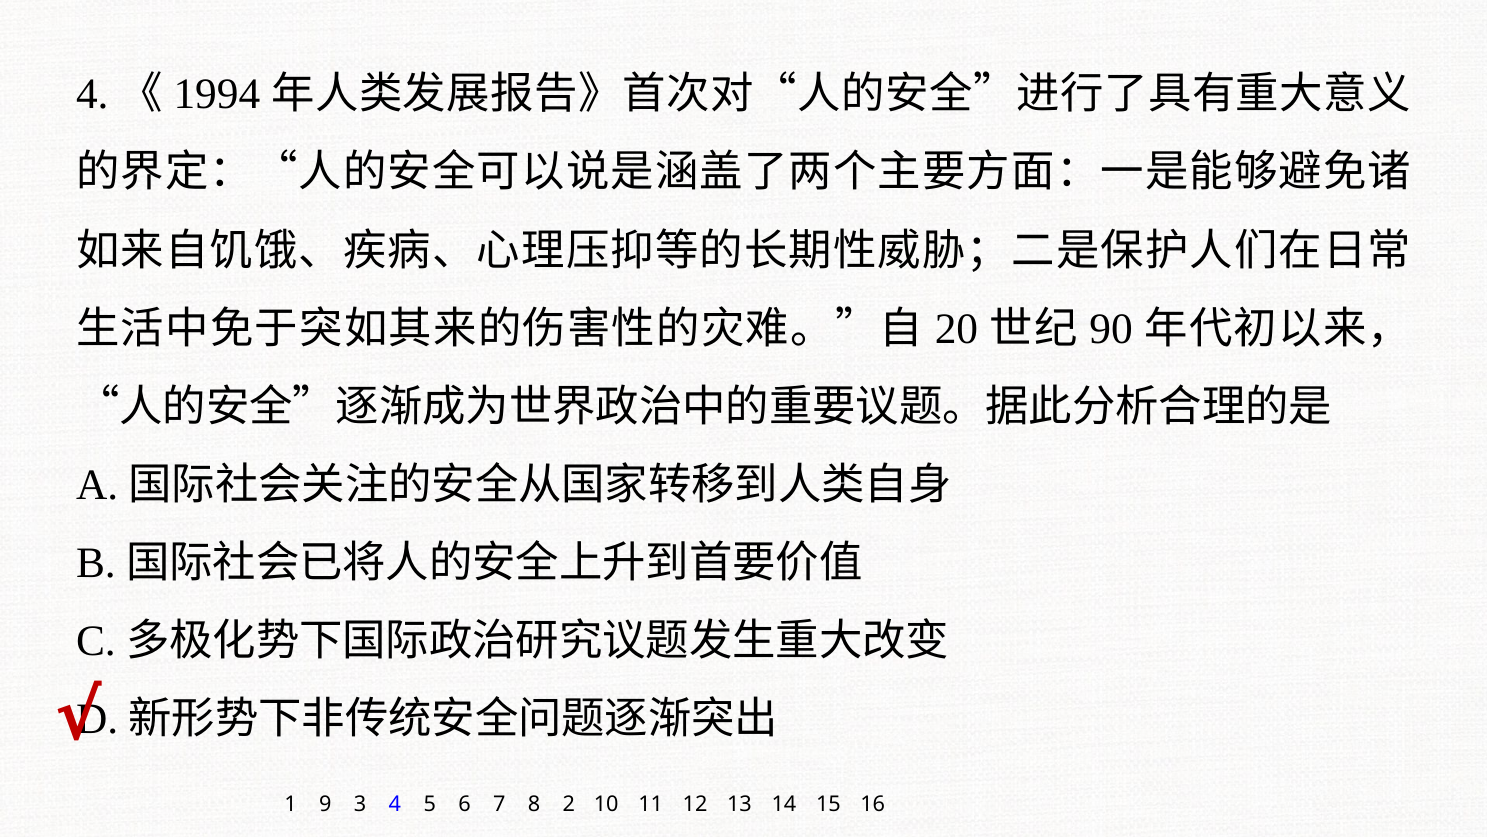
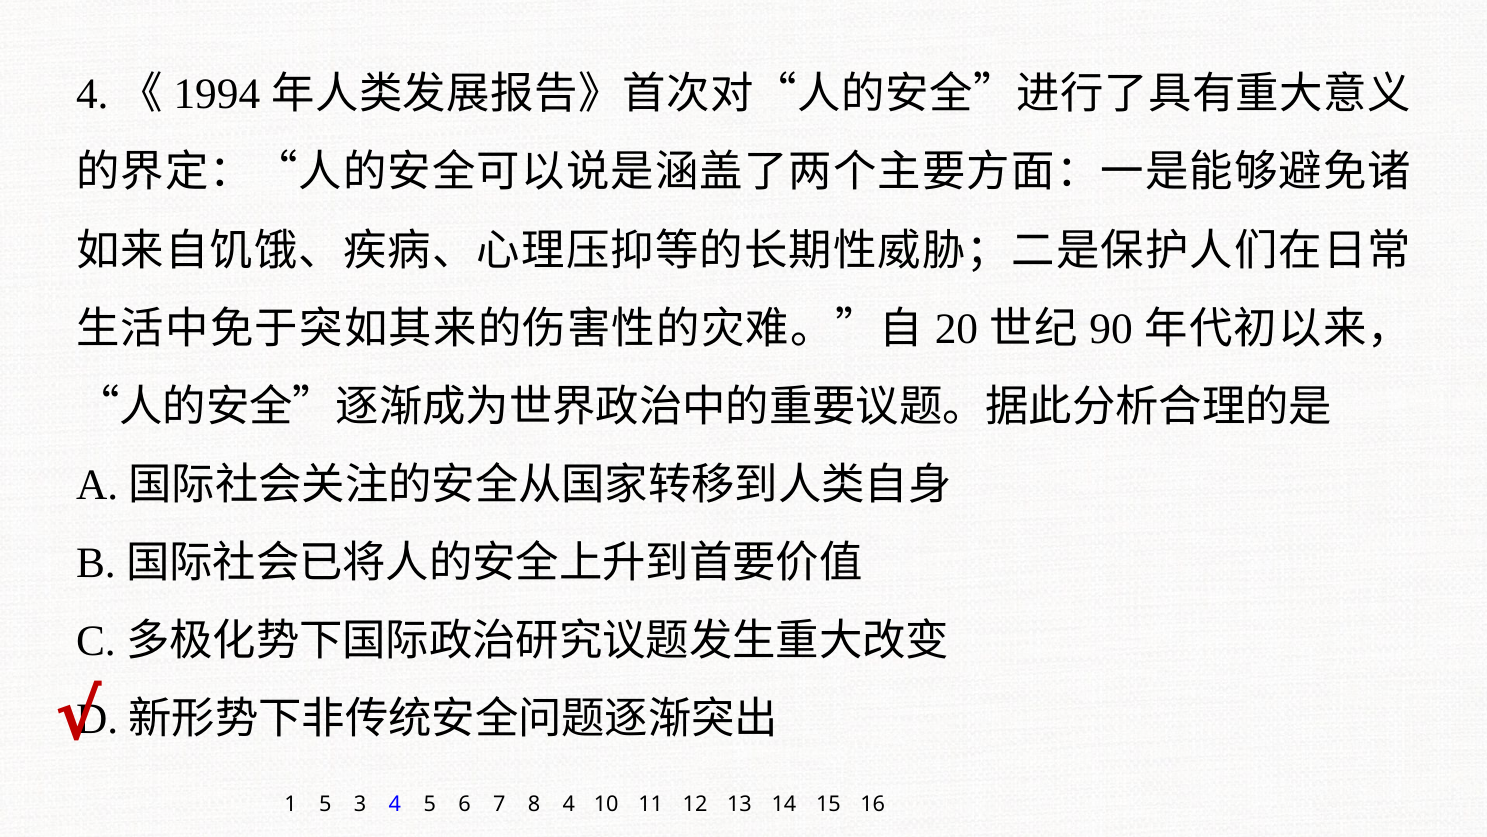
1 9: 9 -> 5
8 2: 2 -> 4
